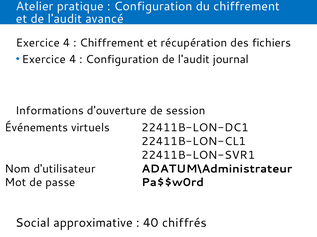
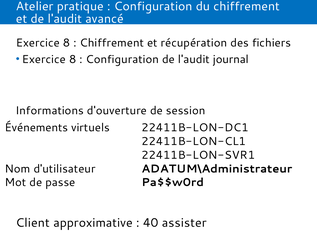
4 at (67, 43): 4 -> 8
4 at (73, 59): 4 -> 8
Social: Social -> Client
chiffrés: chiffrés -> assister
